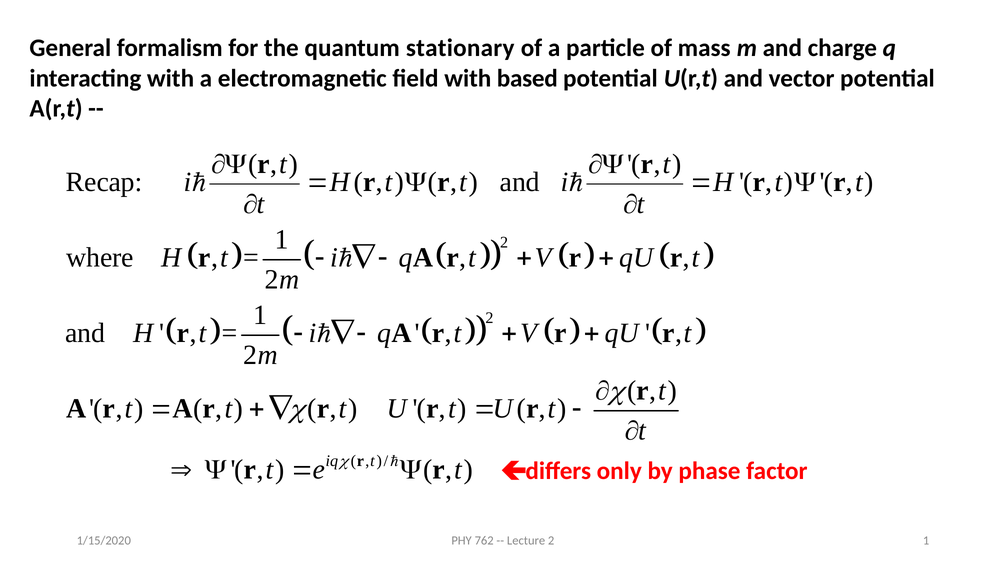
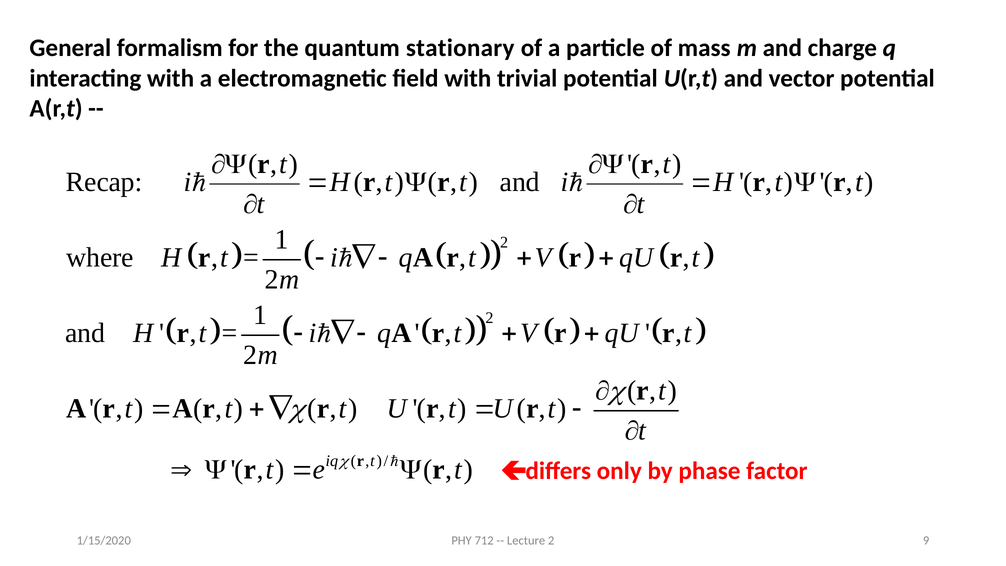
based: based -> trivial
762: 762 -> 712
Lecture 2 1: 1 -> 9
